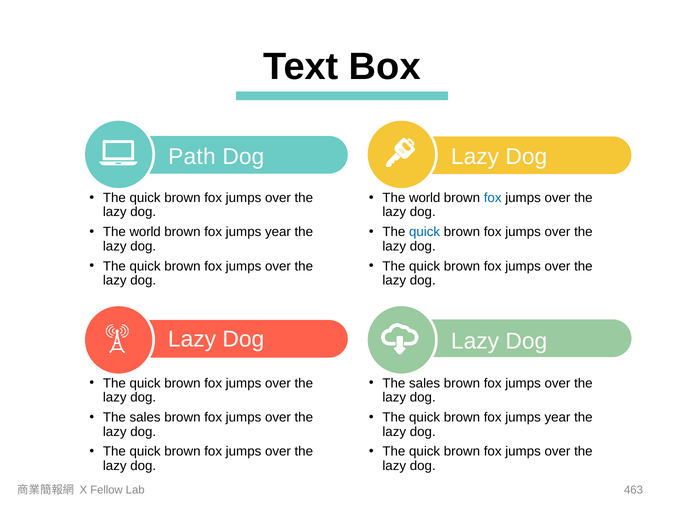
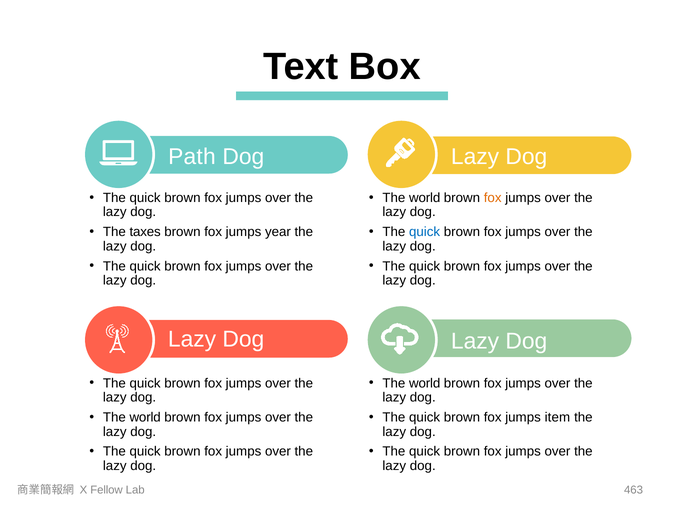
fox at (493, 198) colour: blue -> orange
world at (145, 232): world -> taxes
sales at (425, 383): sales -> world
sales at (145, 417): sales -> world
year at (557, 417): year -> item
